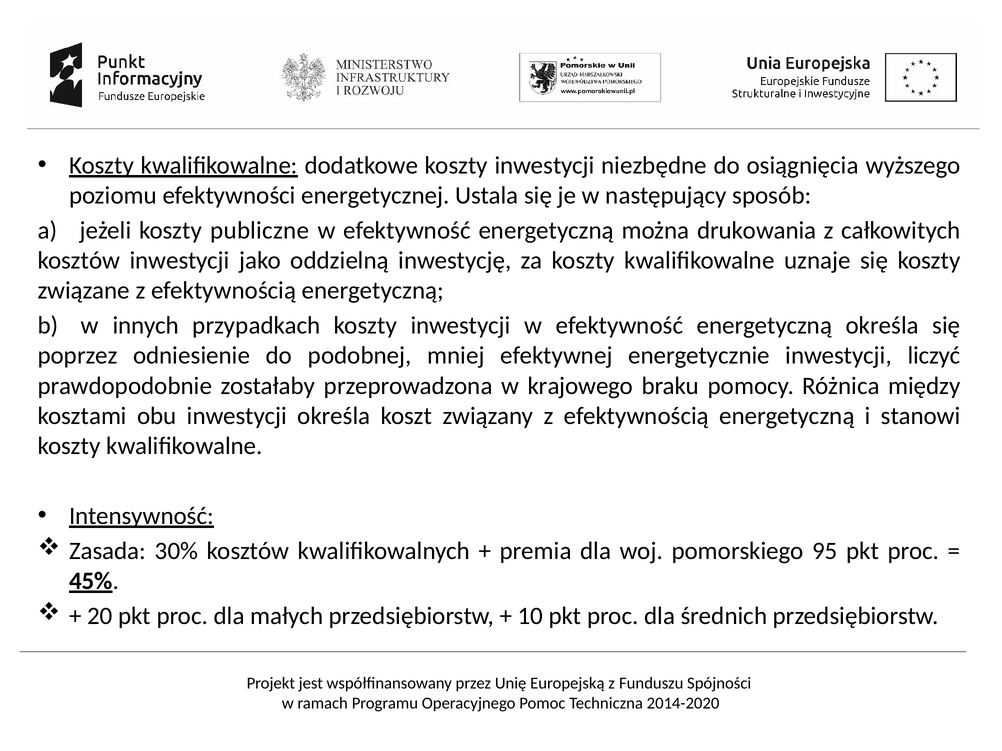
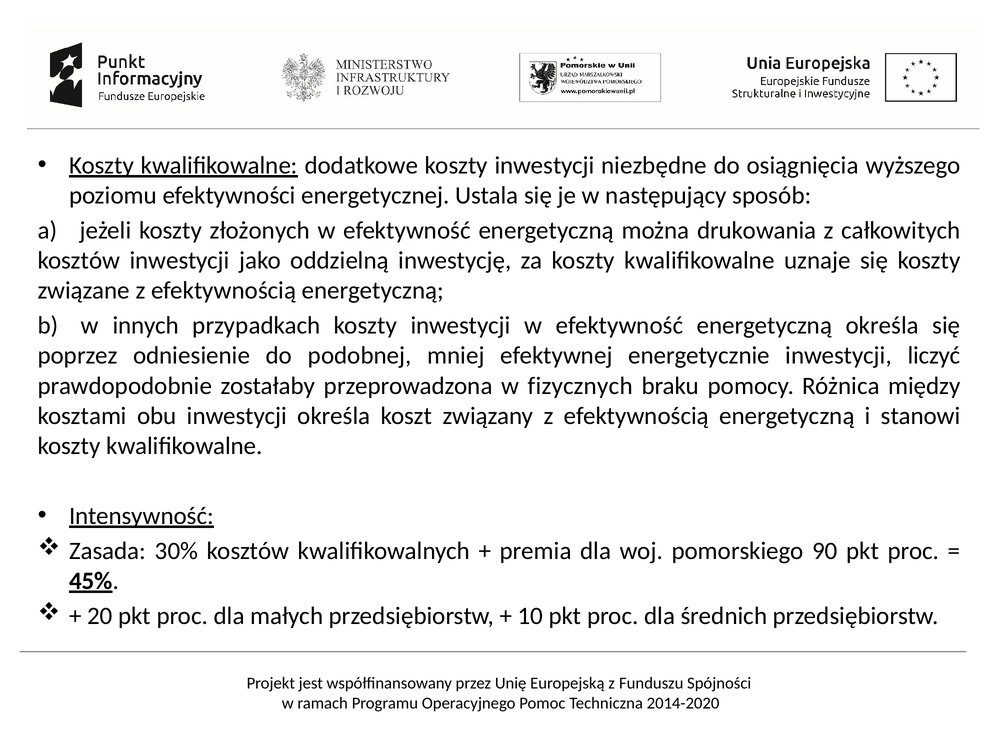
publiczne: publiczne -> złożonych
krajowego: krajowego -> fizycznych
95: 95 -> 90
